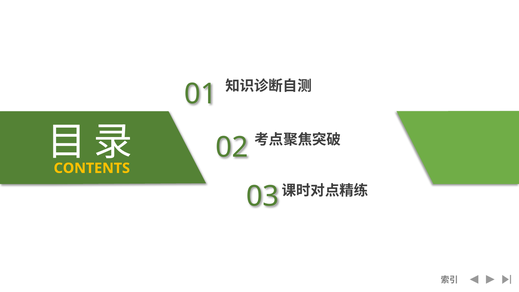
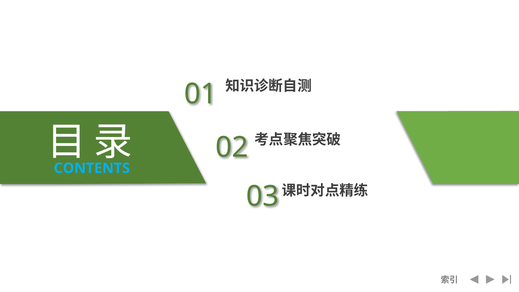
CONTENTS colour: yellow -> light blue
